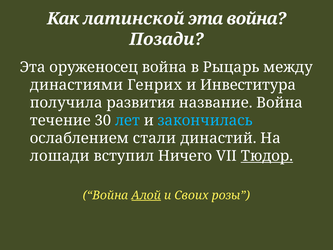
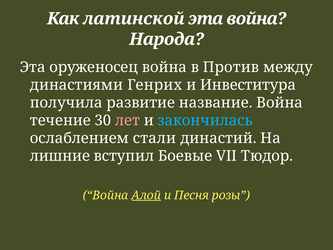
Позади: Позади -> Народа
Рыцарь: Рыцарь -> Против
развития: развития -> развитие
лет colour: light blue -> pink
лошади: лошади -> лишние
Ничего: Ничего -> Боевые
Тюдор underline: present -> none
Своих: Своих -> Песня
